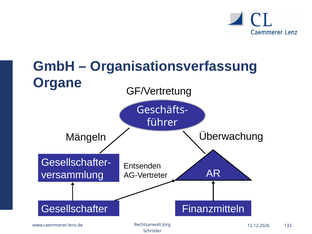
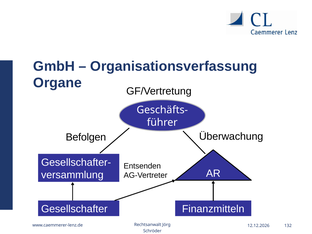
Mängeln: Mängeln -> Befolgen
